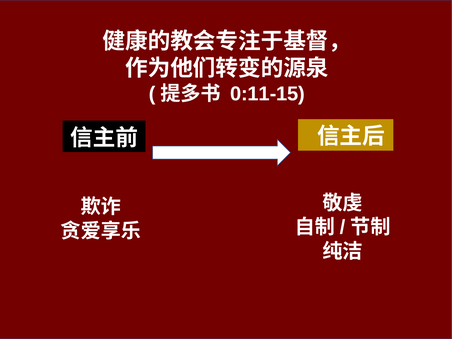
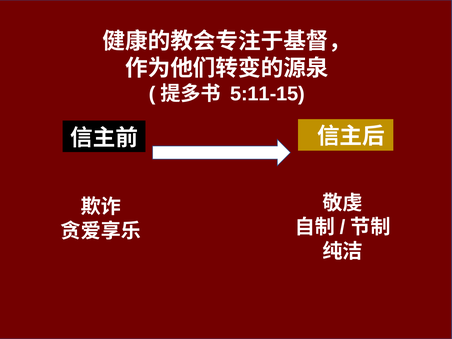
0:11-15: 0:11-15 -> 5:11-15
